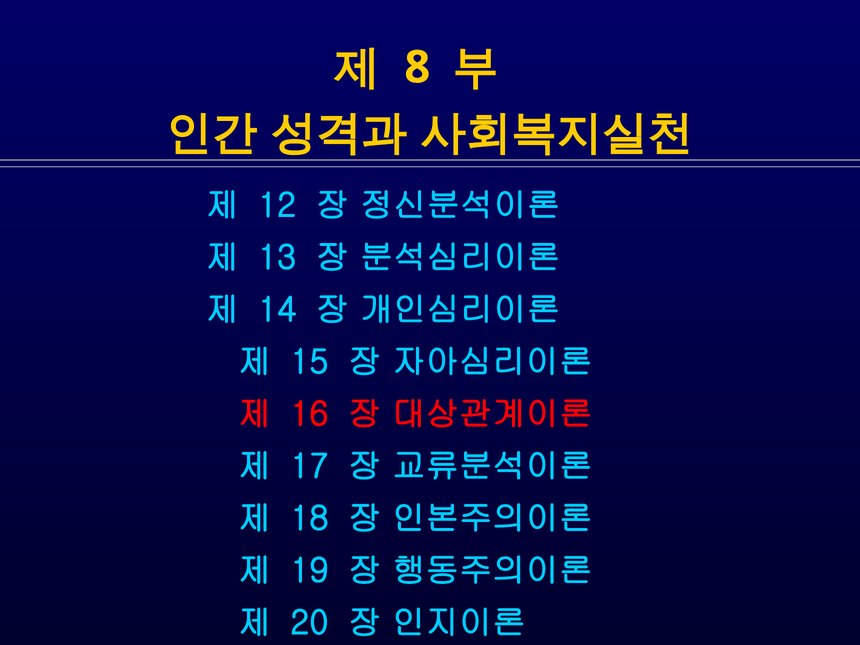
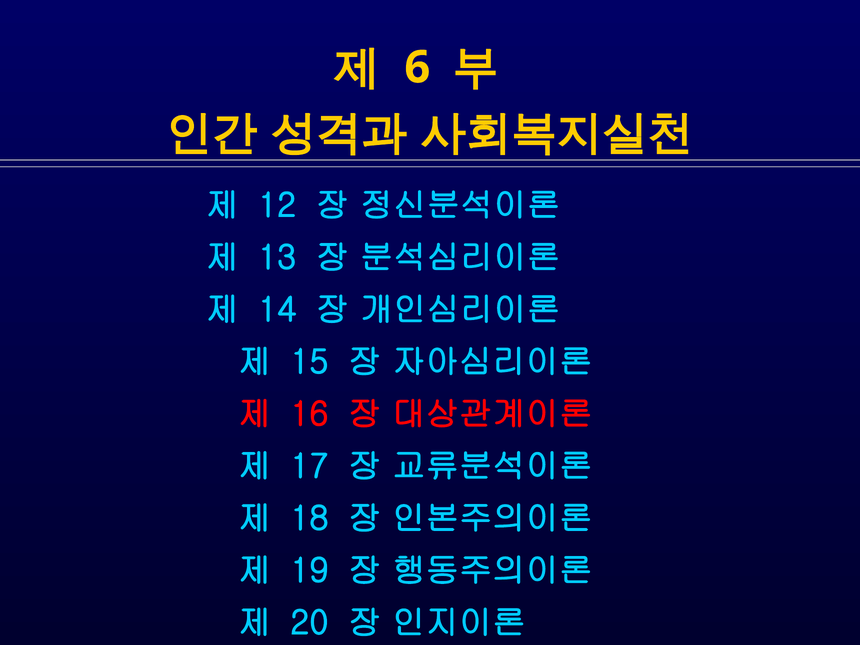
8: 8 -> 6
